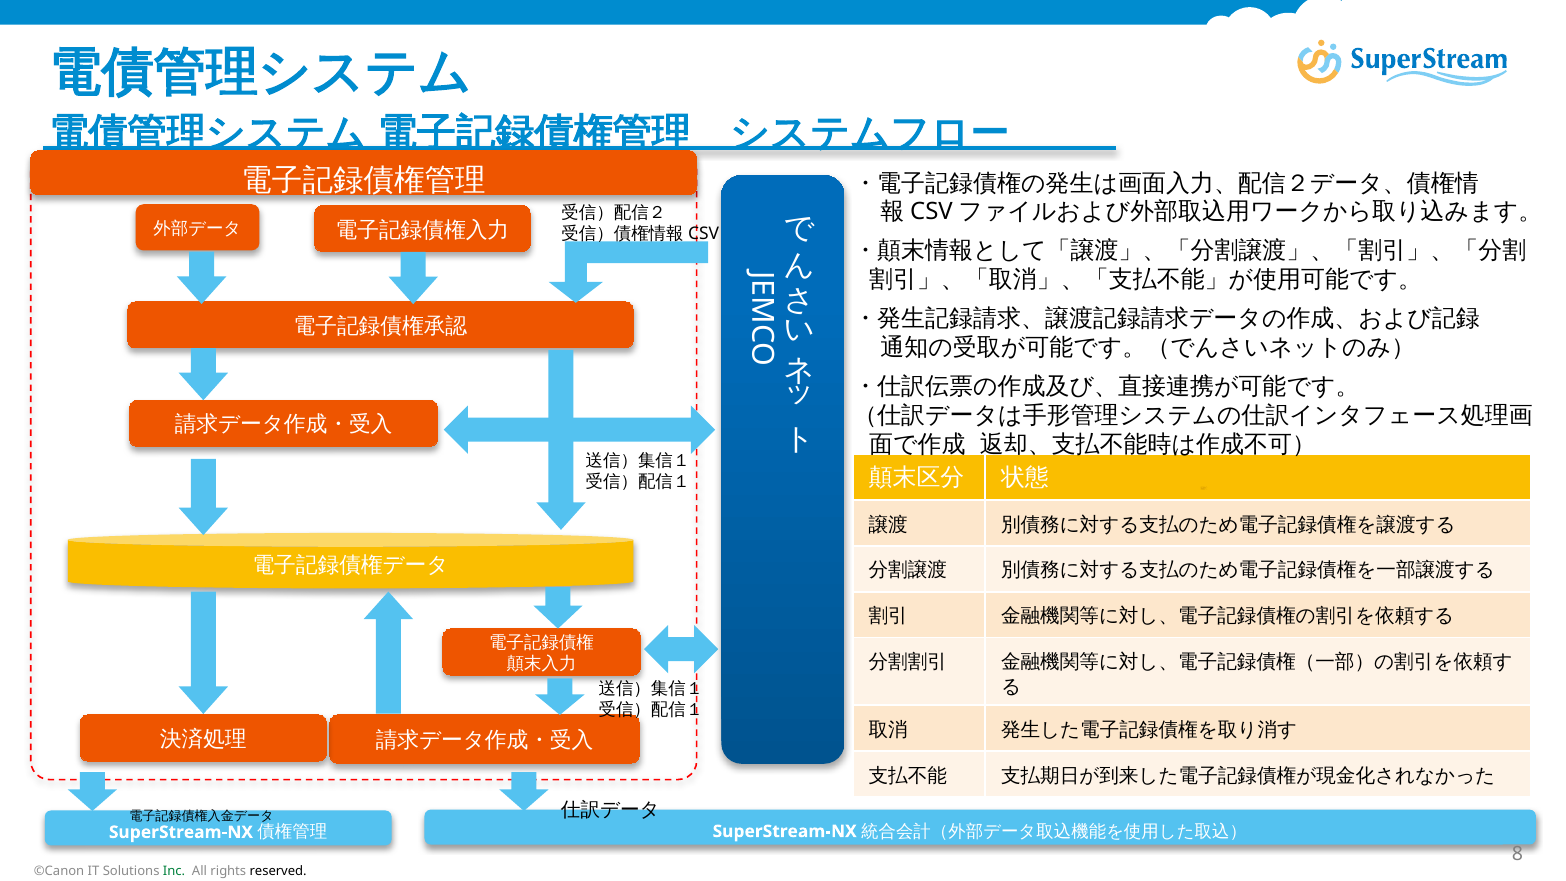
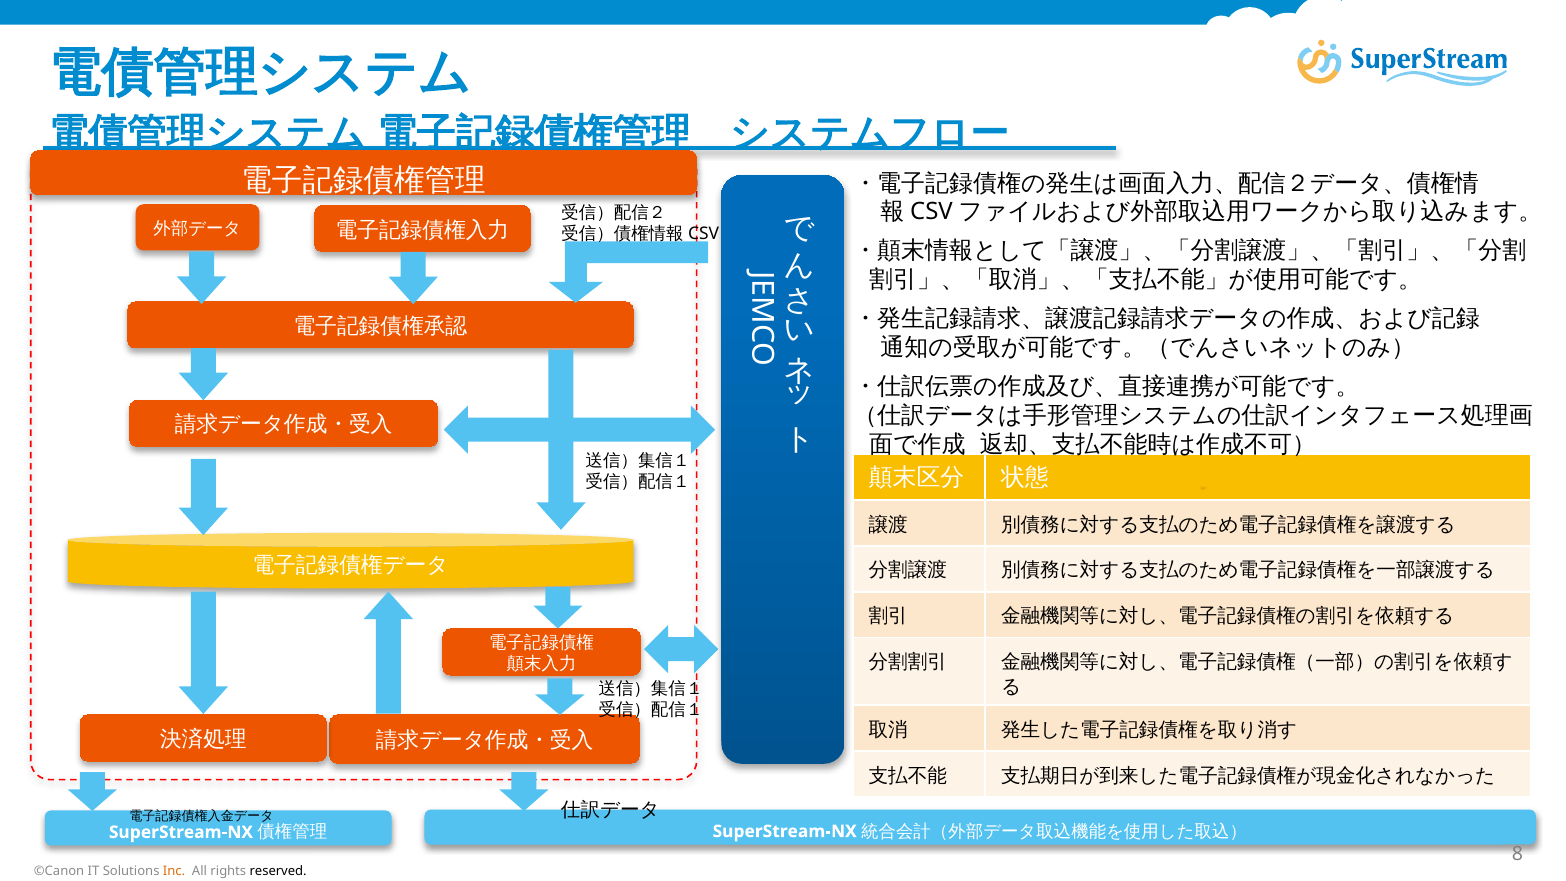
Inc colour: green -> orange
